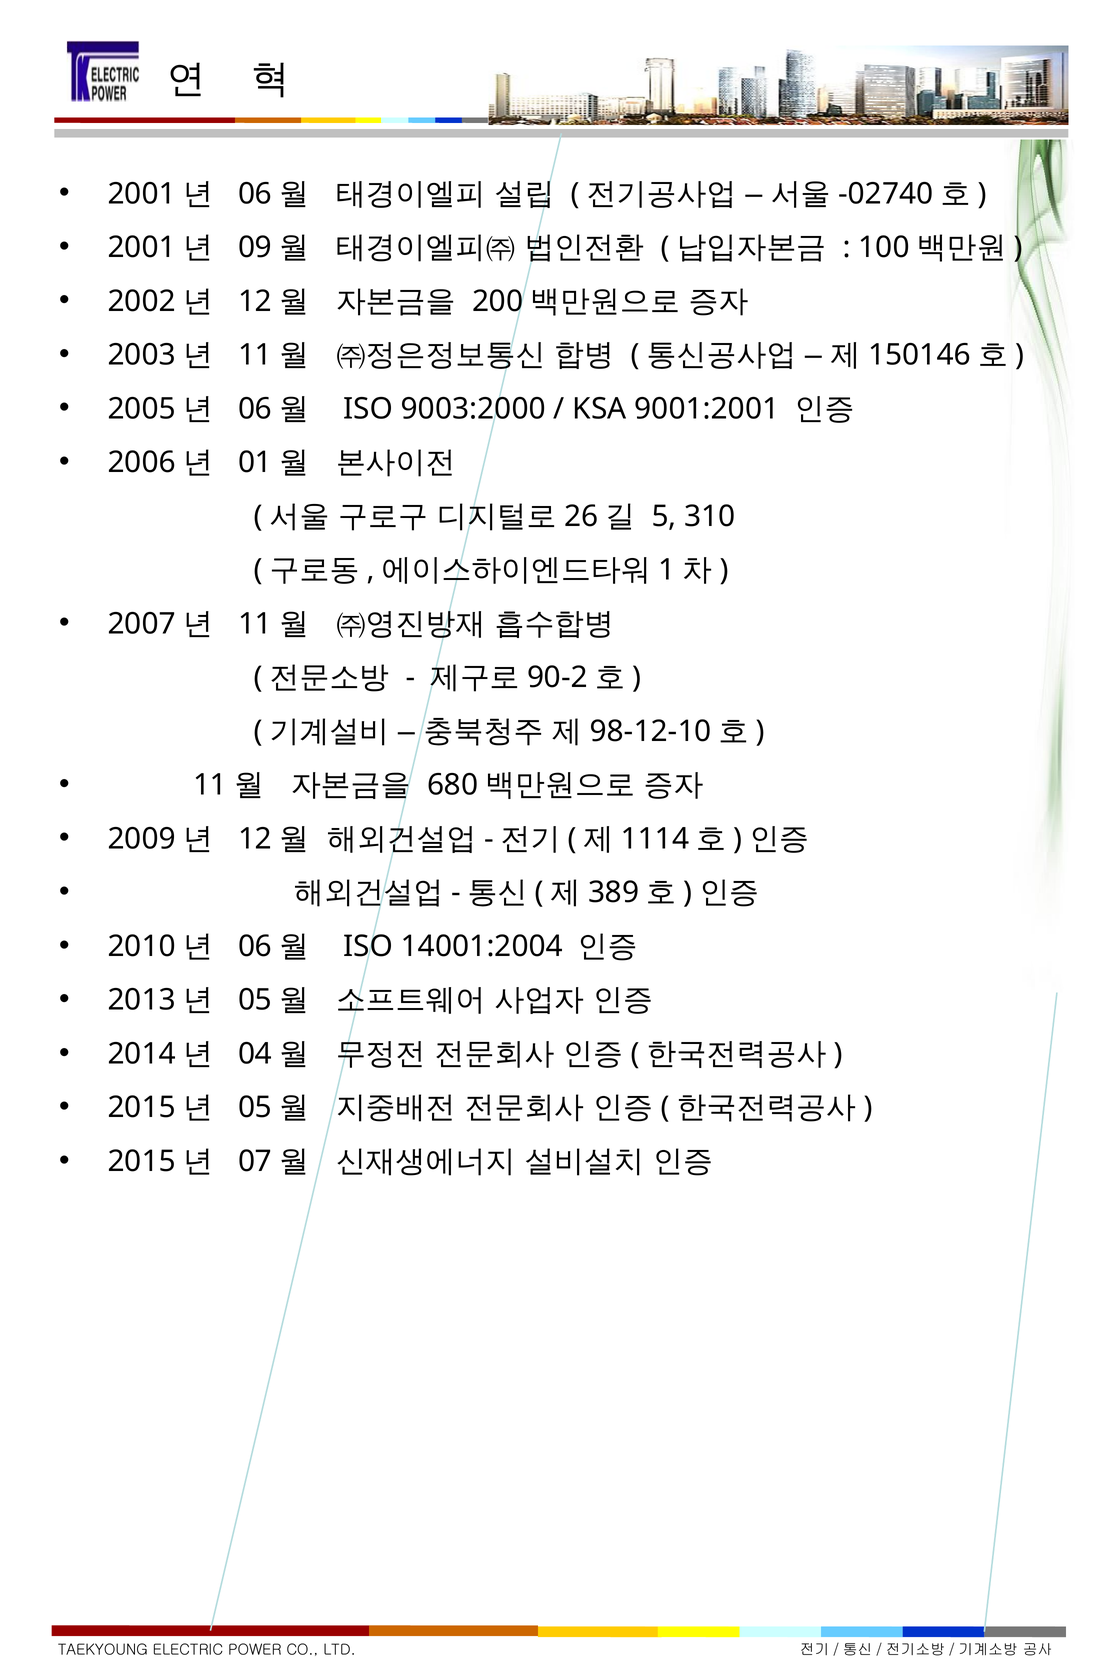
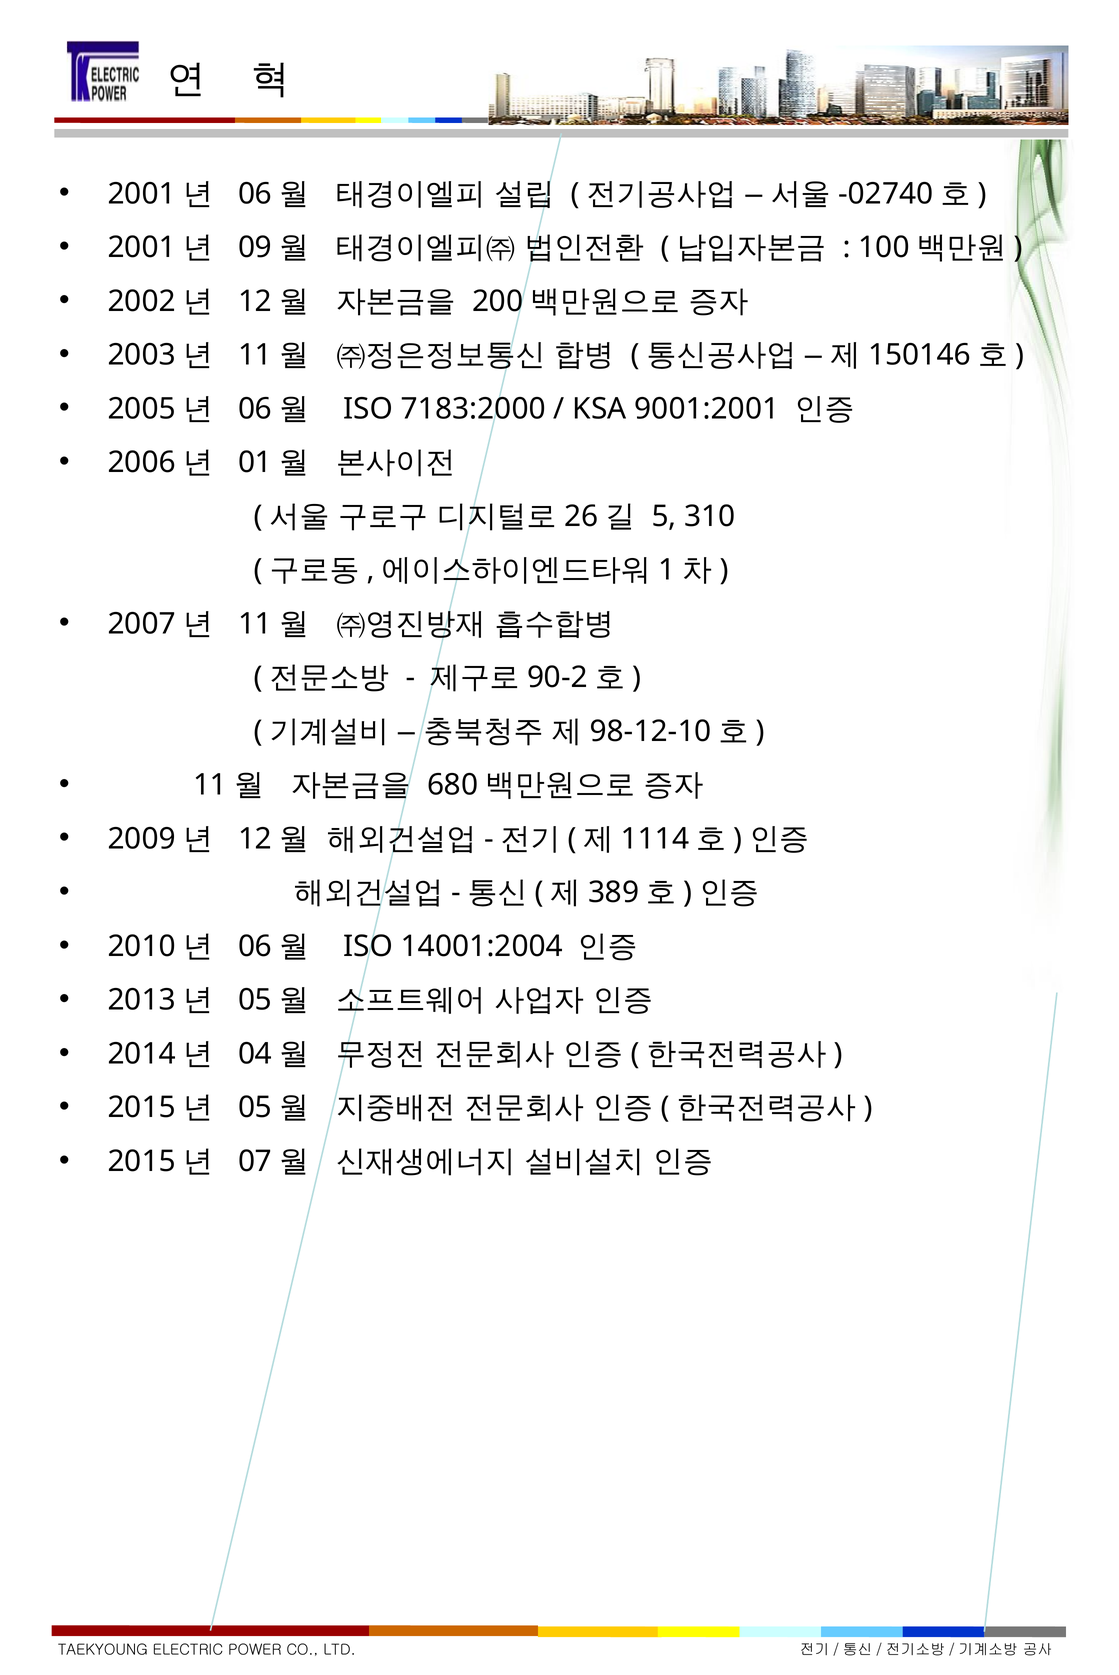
9003:2000: 9003:2000 -> 7183:2000
